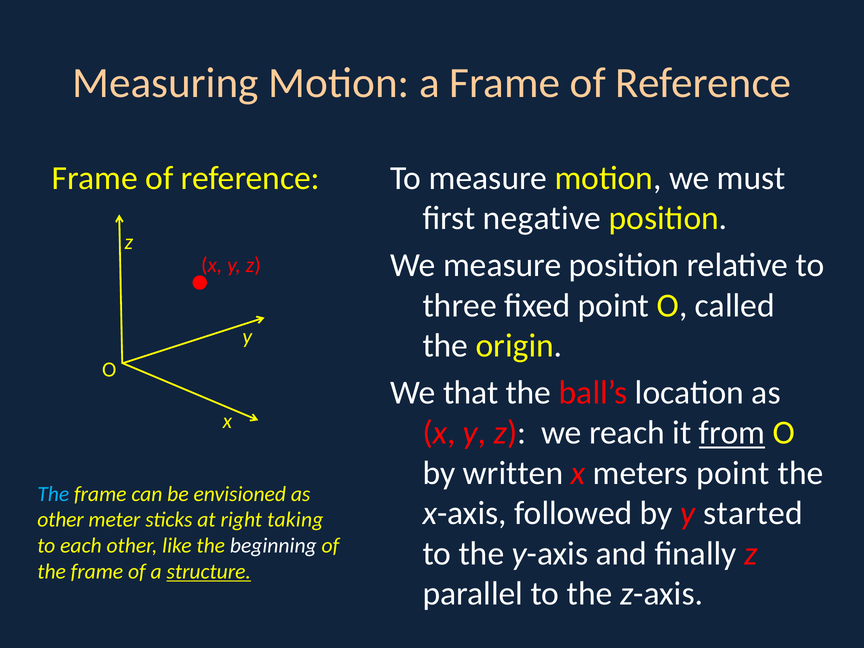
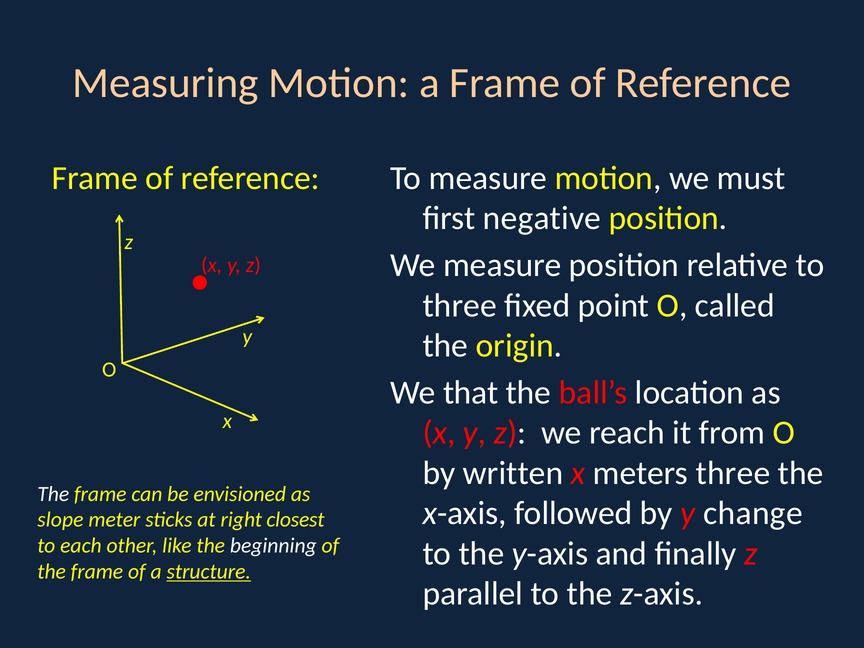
from underline: present -> none
meters point: point -> three
The at (53, 494) colour: light blue -> white
started: started -> change
other at (61, 520): other -> slope
taking: taking -> closest
